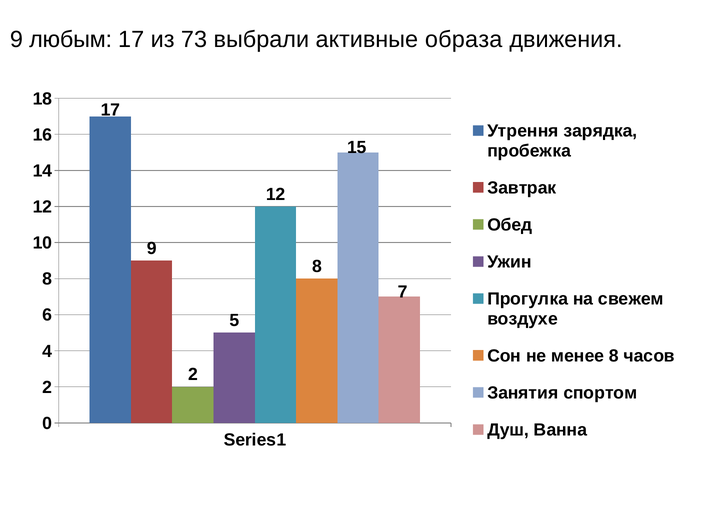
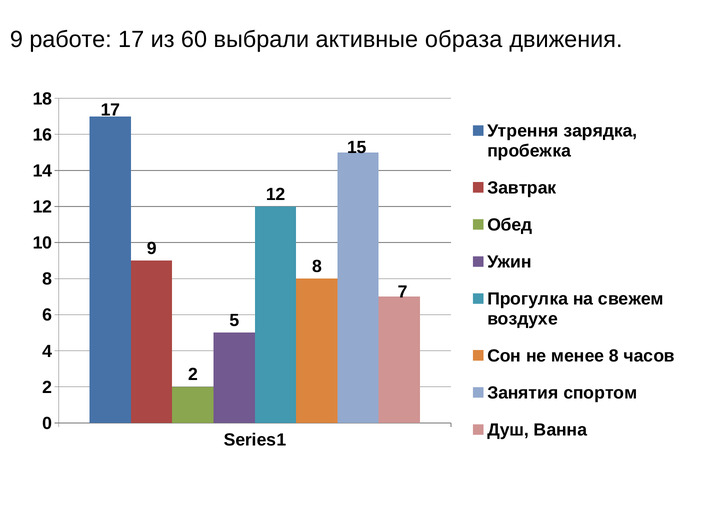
любым: любым -> работе
73: 73 -> 60
